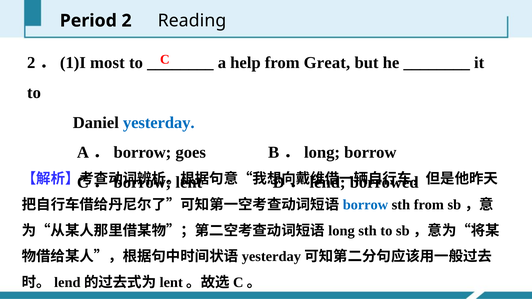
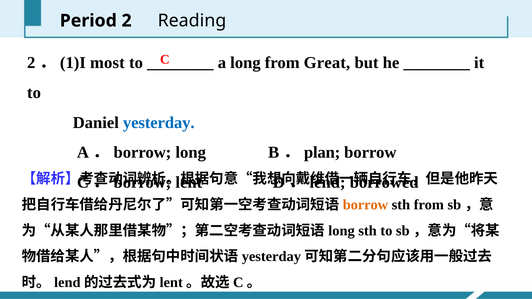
a help: help -> long
borrow goes: goes -> long
long at (322, 153): long -> plan
borrow at (365, 205) colour: blue -> orange
